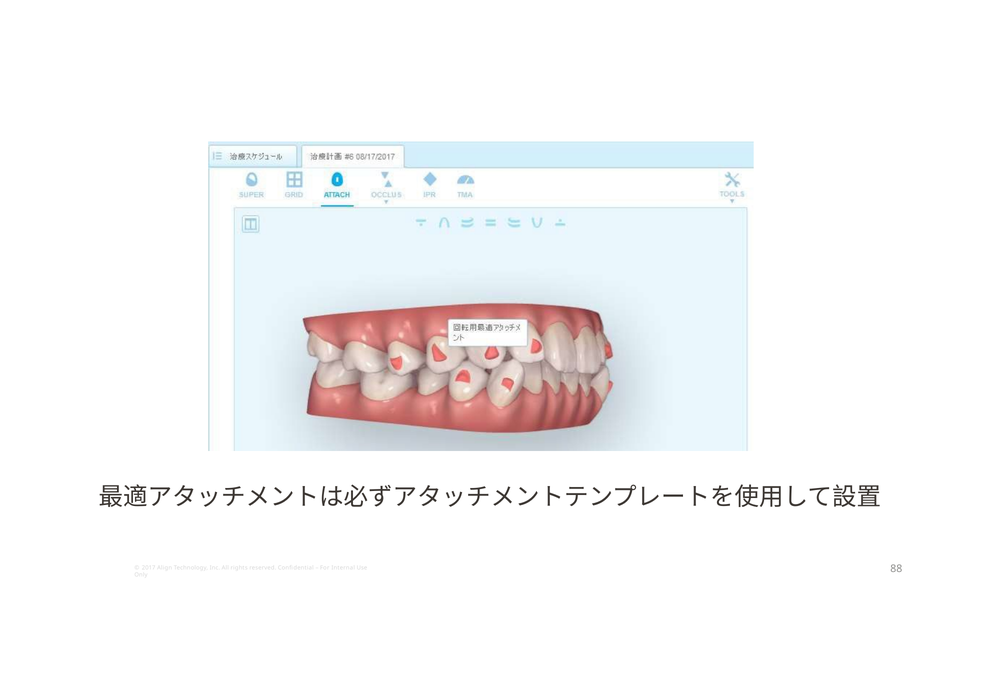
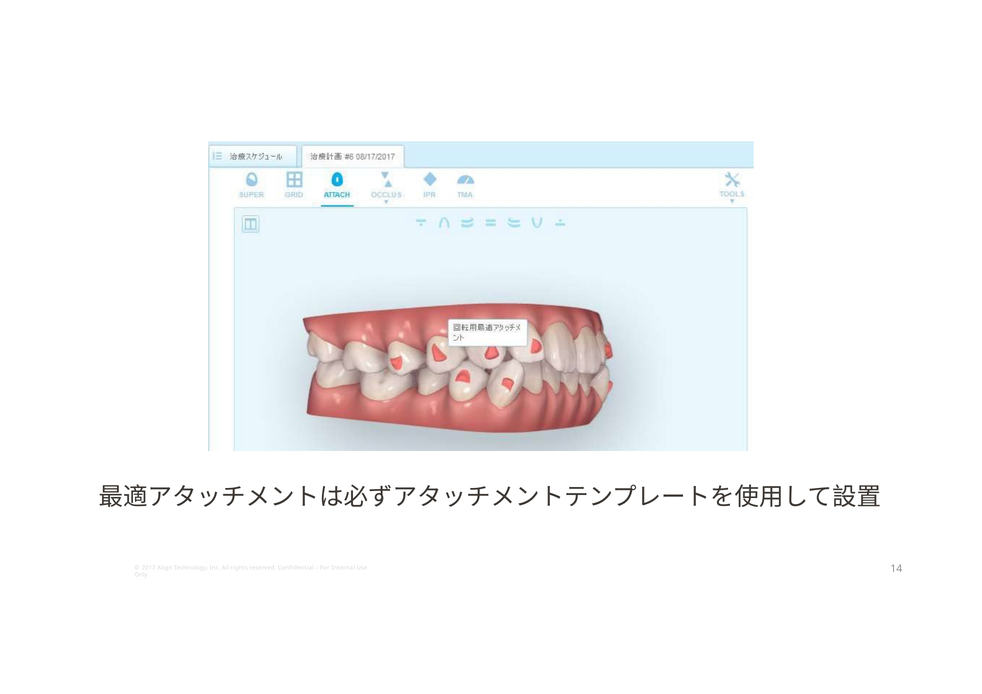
88: 88 -> 14
